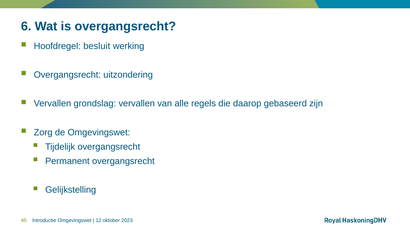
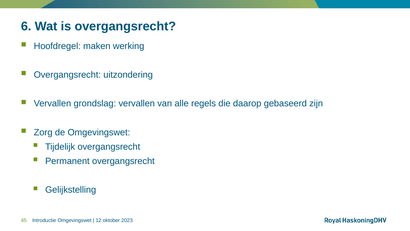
besluit: besluit -> maken
